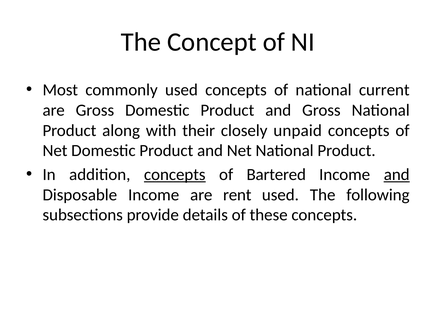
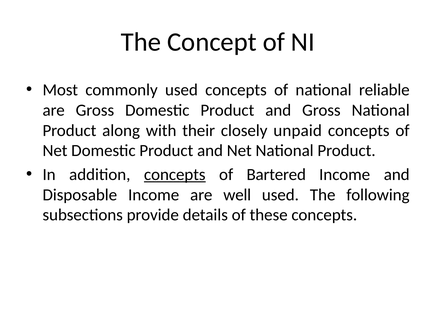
current: current -> reliable
and at (397, 174) underline: present -> none
rent: rent -> well
